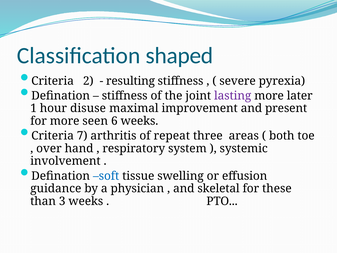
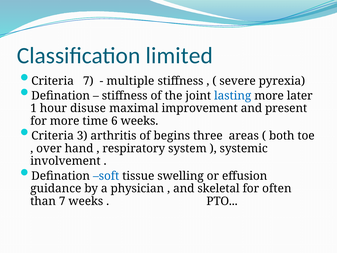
shaped: shaped -> limited
Criteria 2: 2 -> 7
resulting: resulting -> multiple
lasting colour: purple -> blue
seen: seen -> time
7: 7 -> 3
repeat: repeat -> begins
these: these -> often
than 3: 3 -> 7
